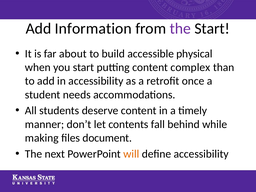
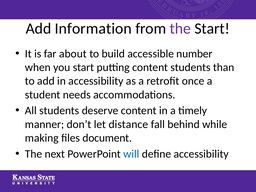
physical: physical -> number
content complex: complex -> students
contents: contents -> distance
will colour: orange -> blue
